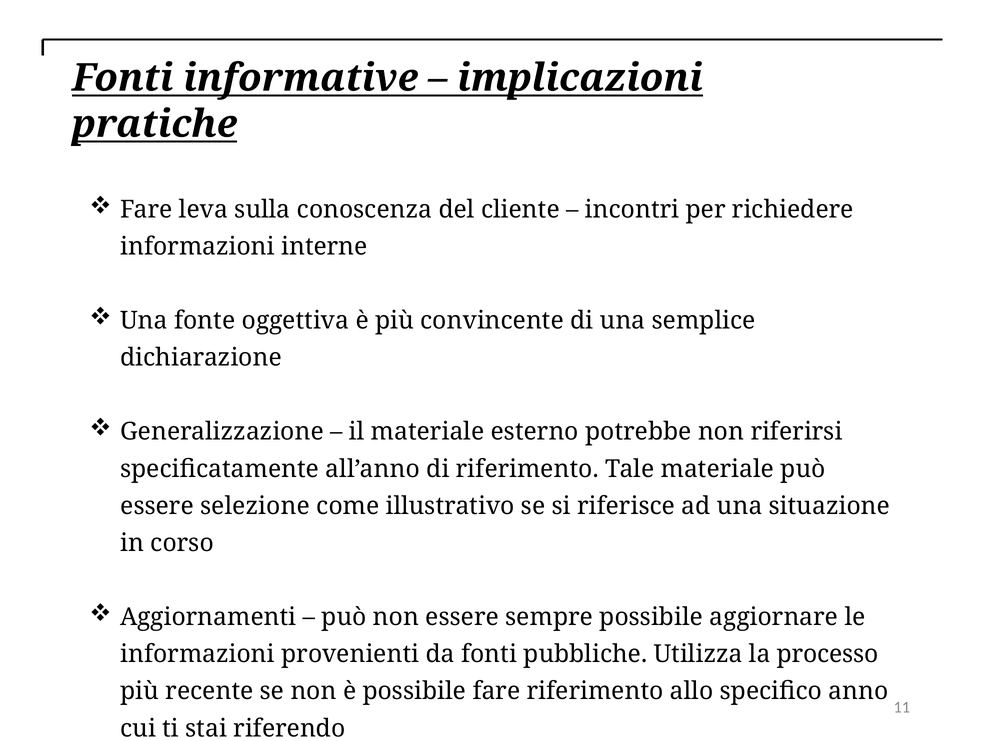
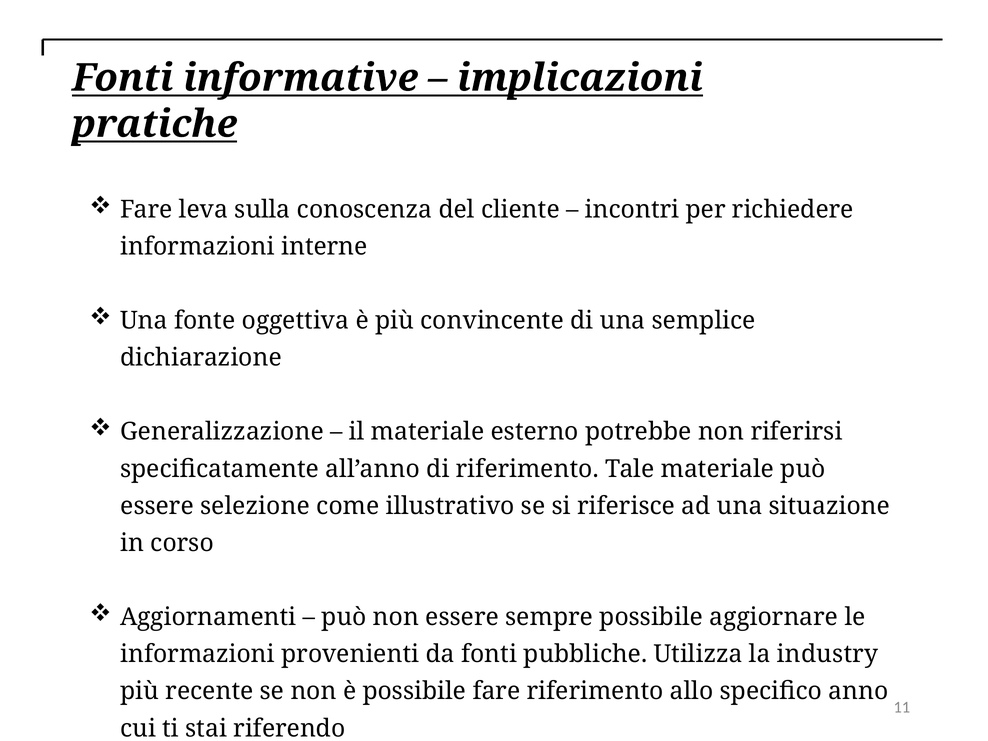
processo: processo -> industry
